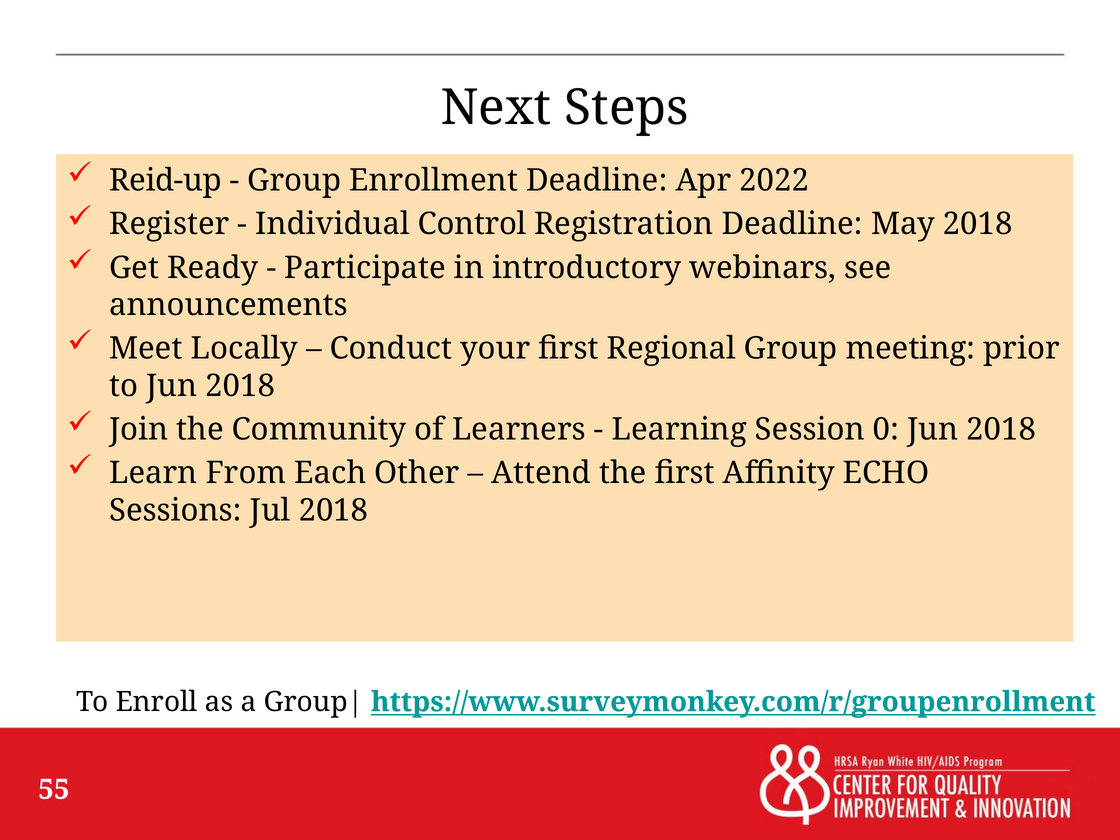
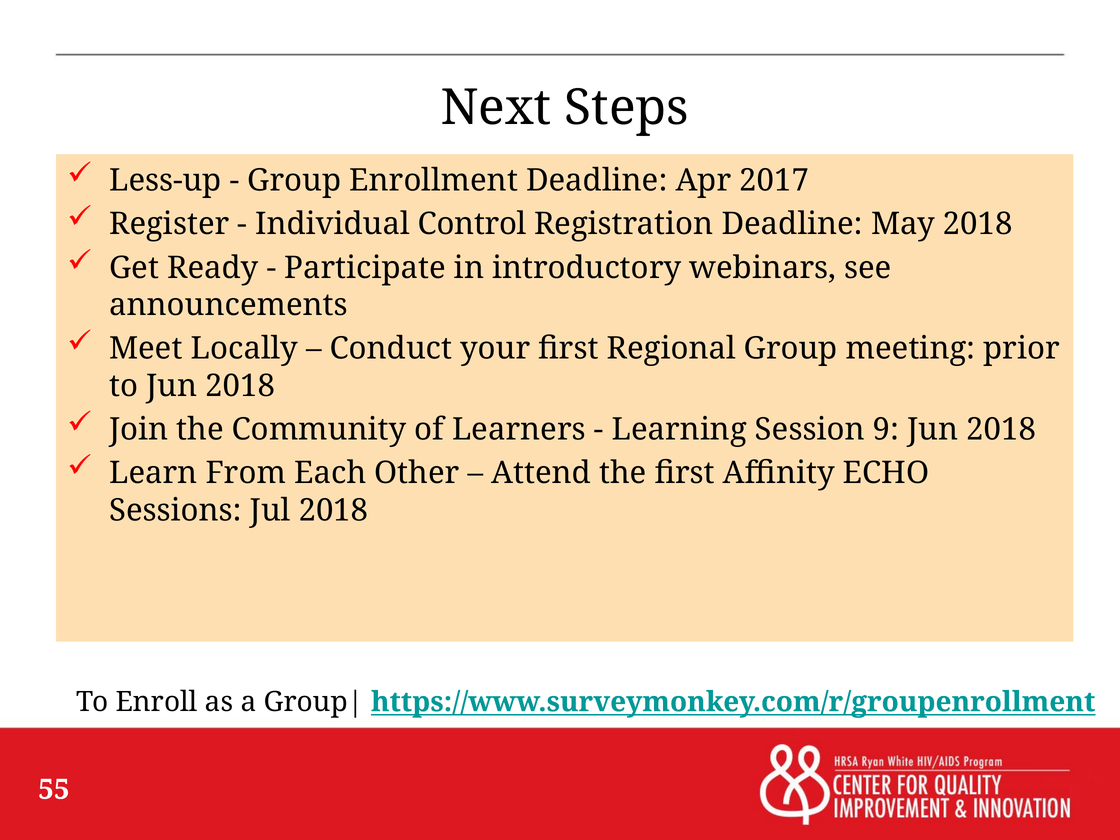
Reid-up: Reid-up -> Less-up
2022: 2022 -> 2017
0: 0 -> 9
